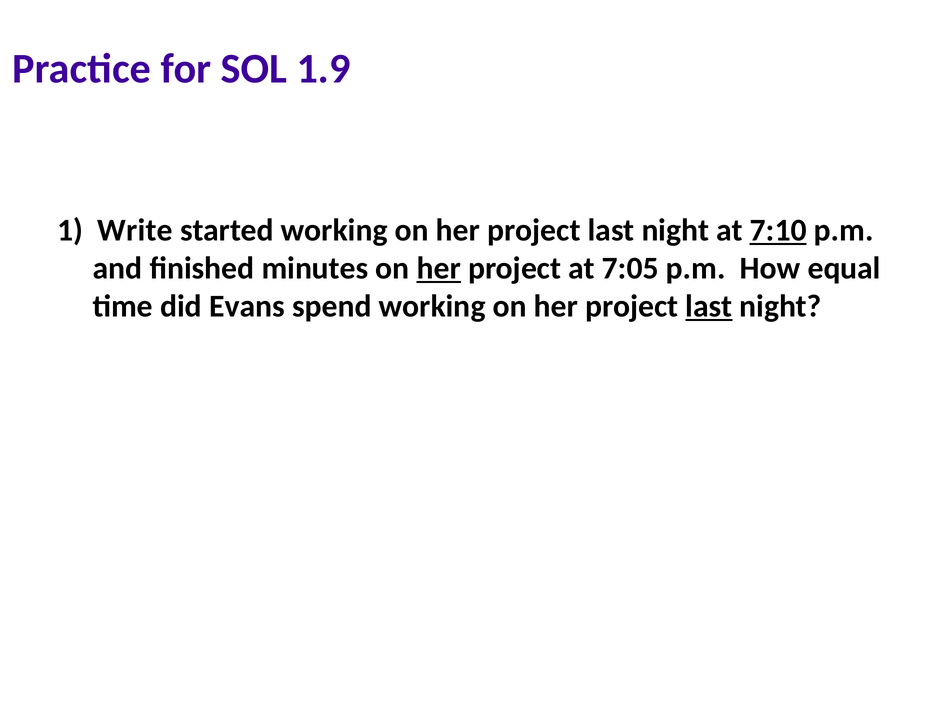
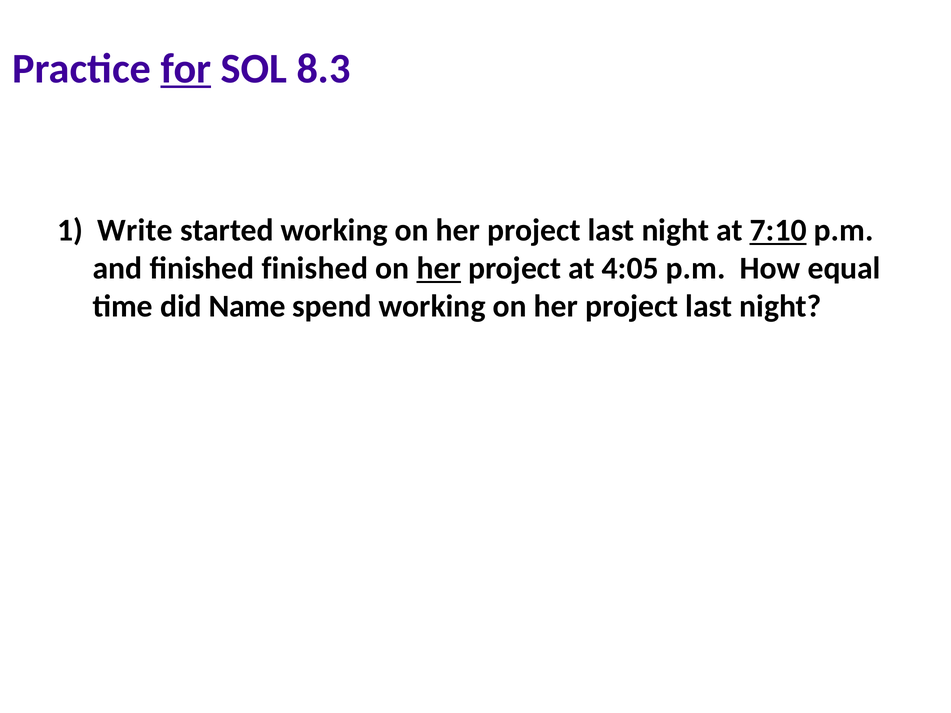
for underline: none -> present
1.9: 1.9 -> 8.3
finished minutes: minutes -> finished
7:05: 7:05 -> 4:05
Evans: Evans -> Name
last at (709, 307) underline: present -> none
